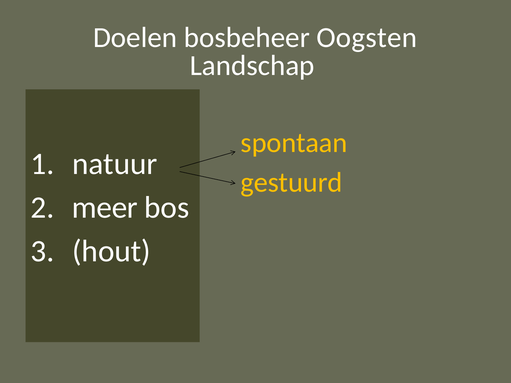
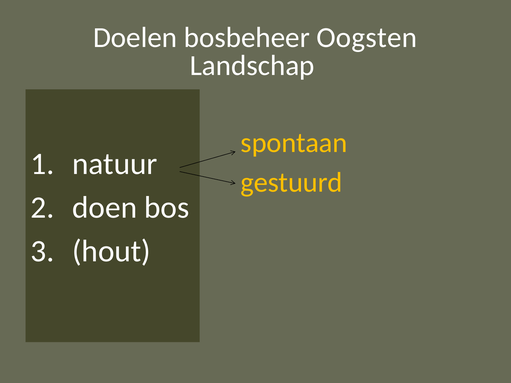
meer: meer -> doen
